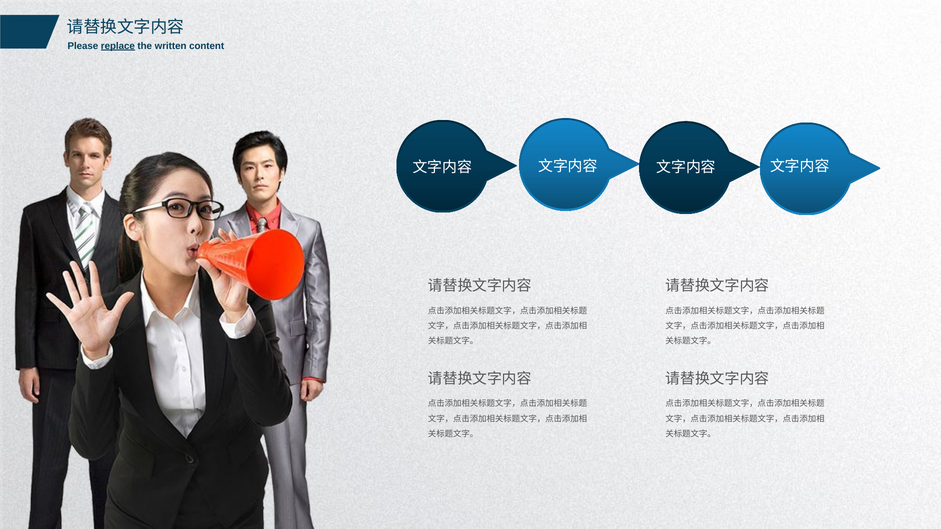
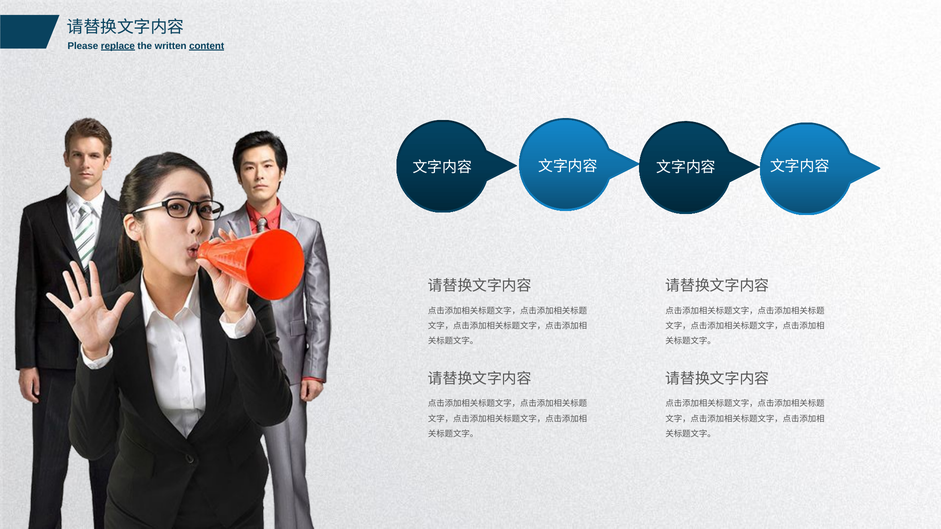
content underline: none -> present
